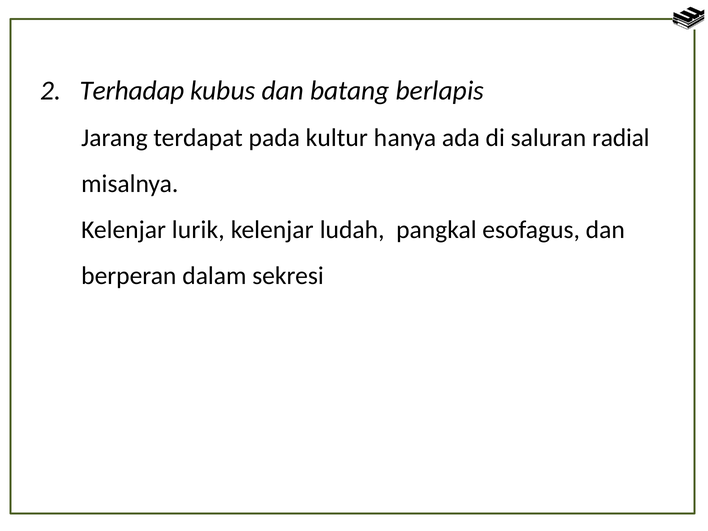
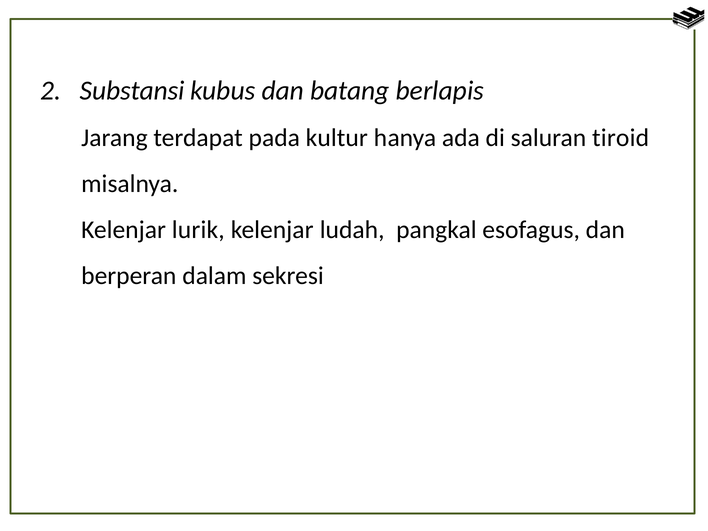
Terhadap: Terhadap -> Substansi
radial: radial -> tiroid
